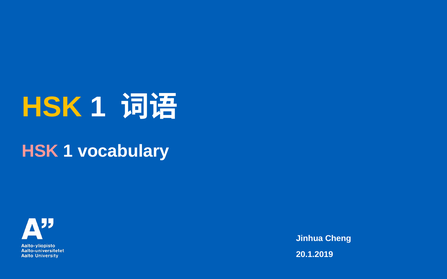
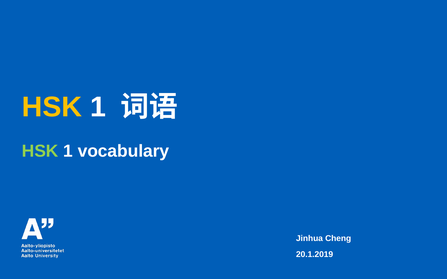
HSK at (40, 151) colour: pink -> light green
